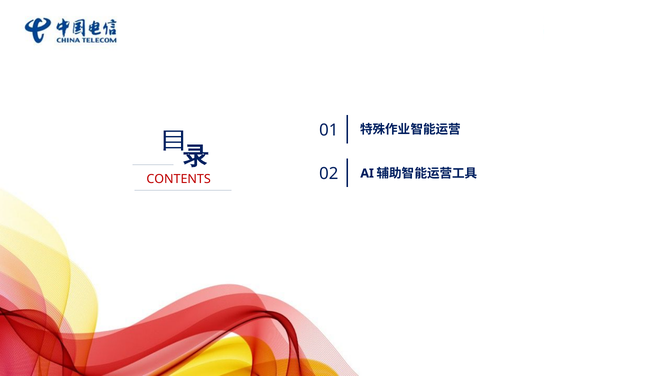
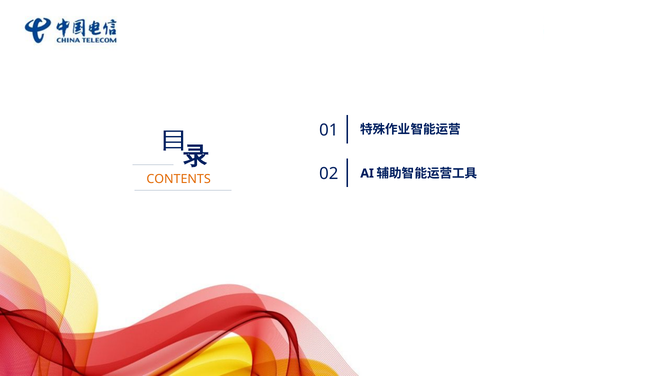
CONTENTS colour: red -> orange
